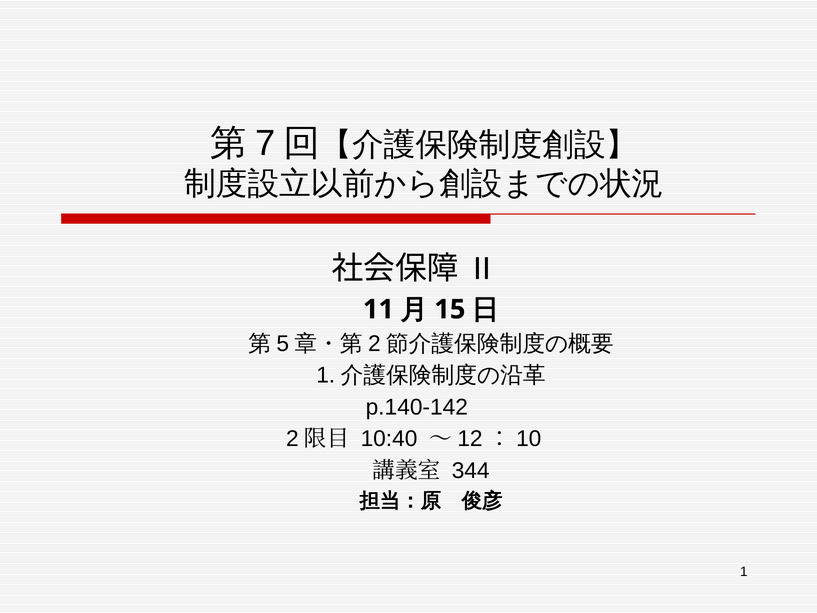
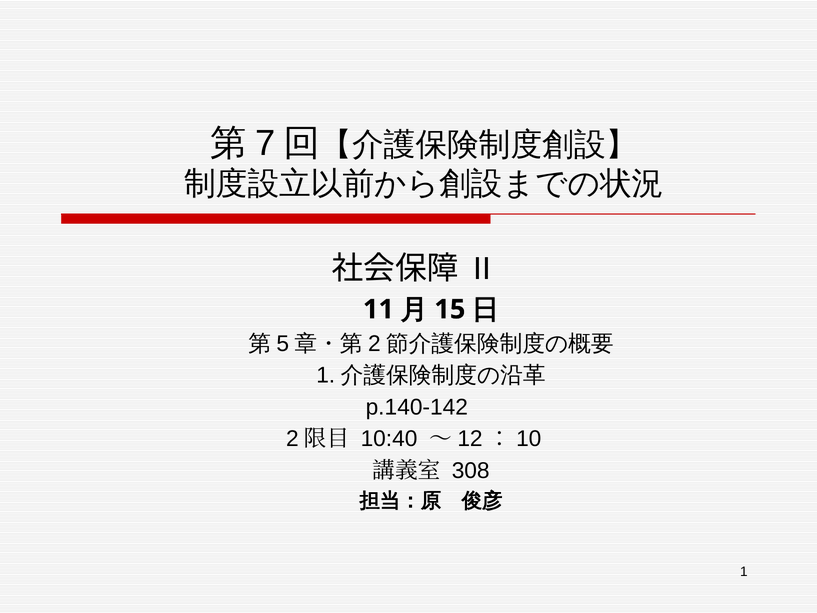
344: 344 -> 308
